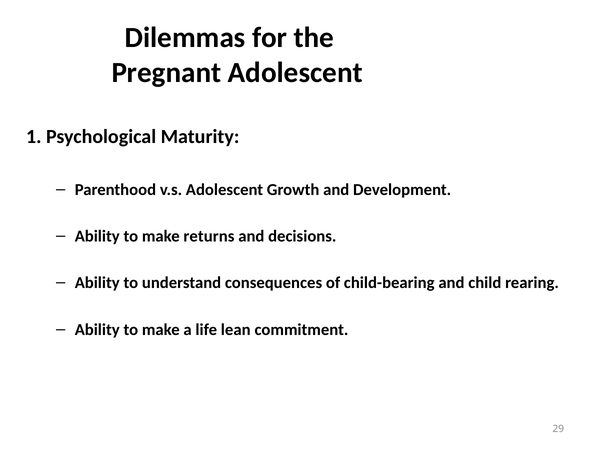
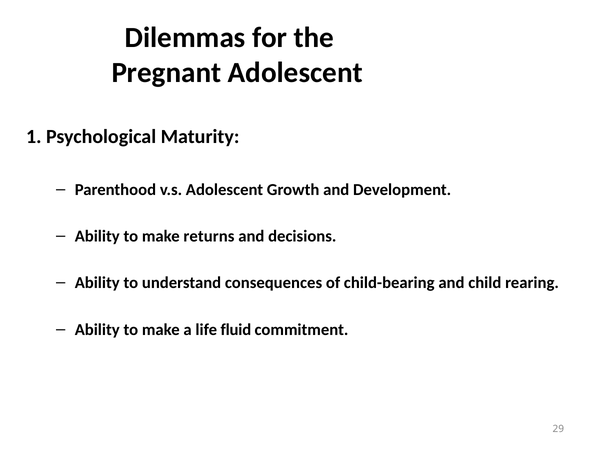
lean: lean -> fluid
